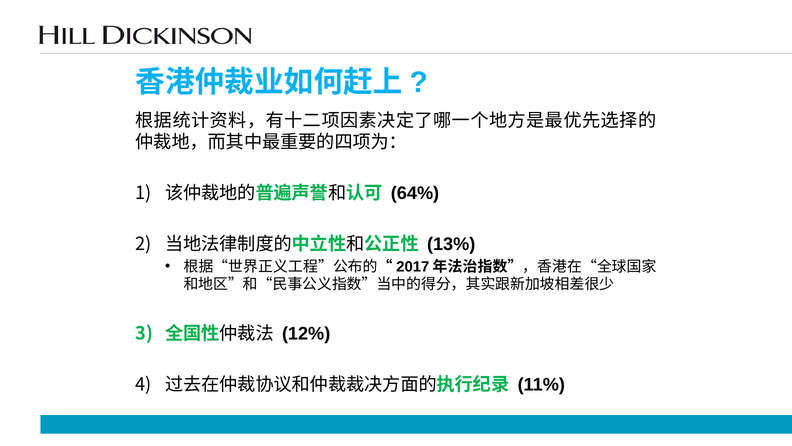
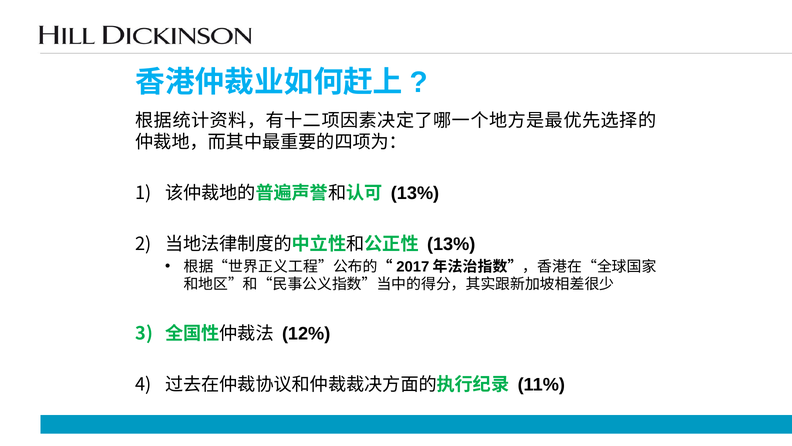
64% at (415, 193): 64% -> 13%
